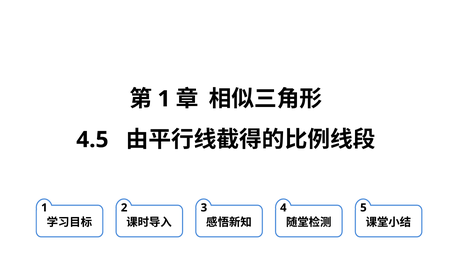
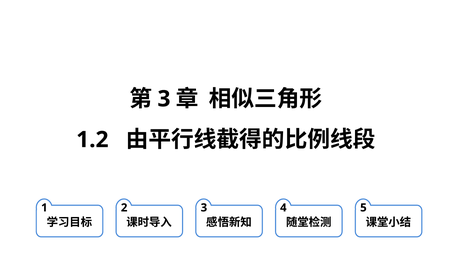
1 at (164, 99): 1 -> 3
4.5: 4.5 -> 1.2
